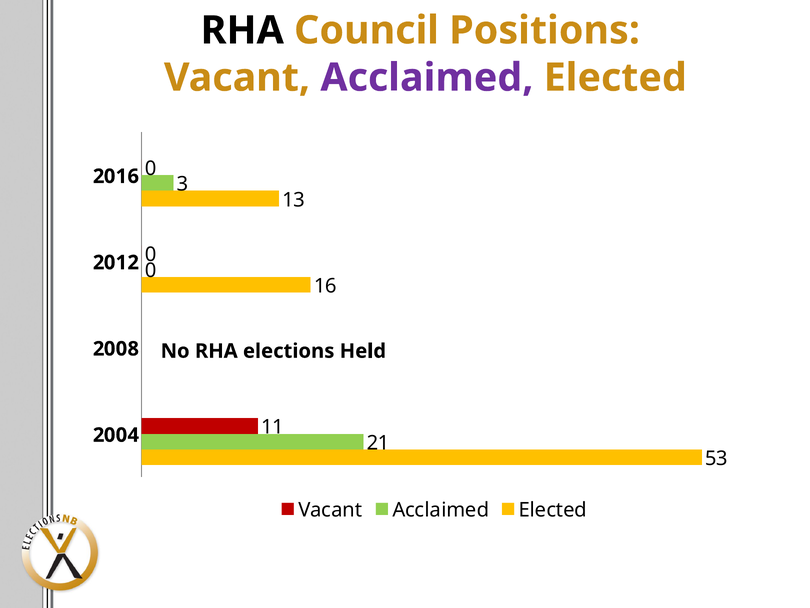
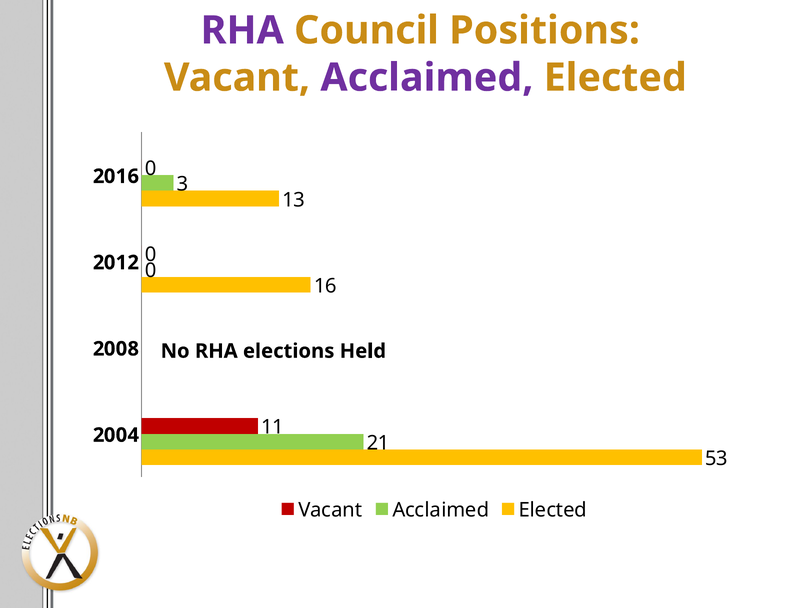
RHA at (242, 30) colour: black -> purple
